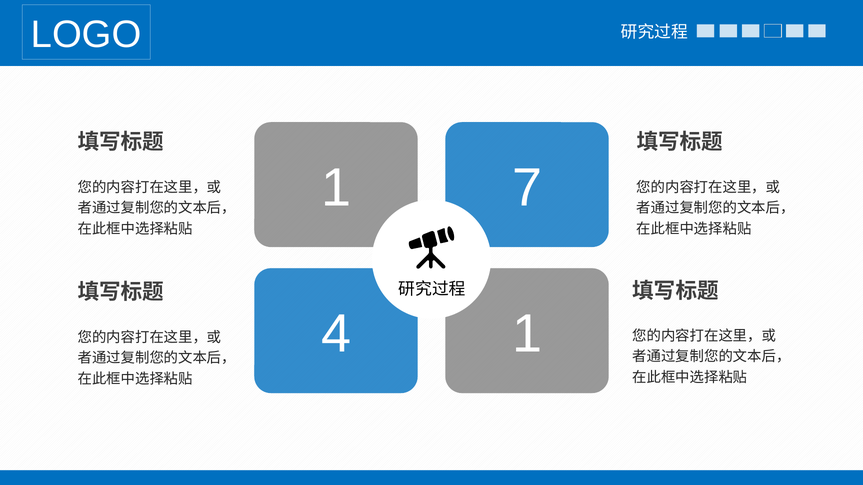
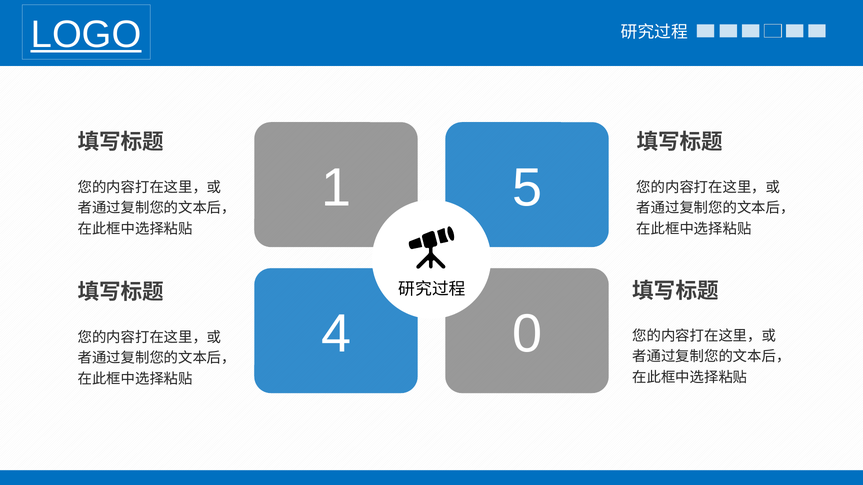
LOGO underline: none -> present
7: 7 -> 5
4 1: 1 -> 0
